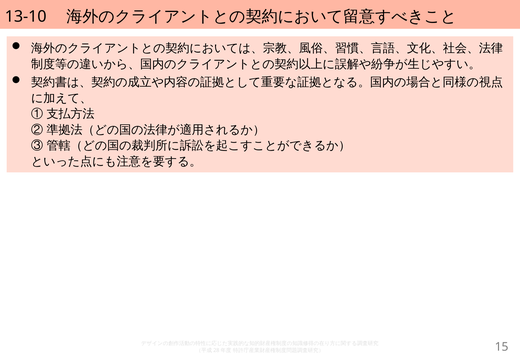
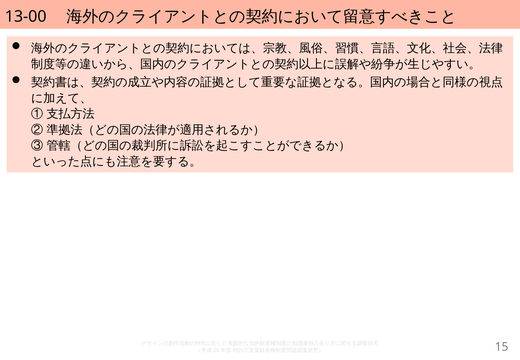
13-10: 13-10 -> 13-00
